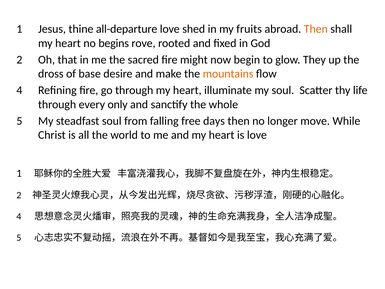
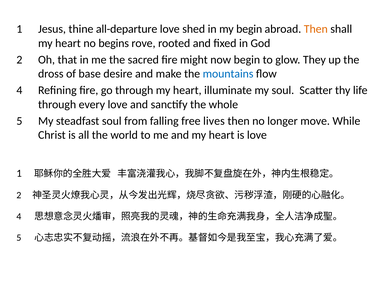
my fruits: fruits -> begin
mountains colour: orange -> blue
every only: only -> love
days: days -> lives
